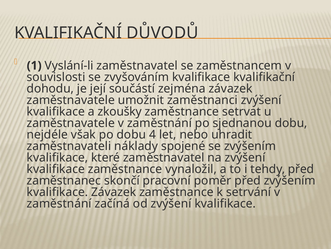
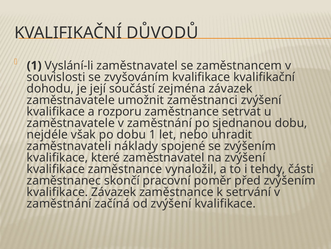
zkoušky: zkoušky -> rozporu
dobu 4: 4 -> 1
tehdy před: před -> části
